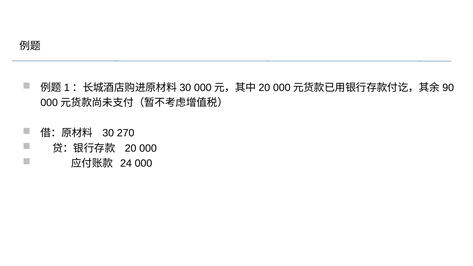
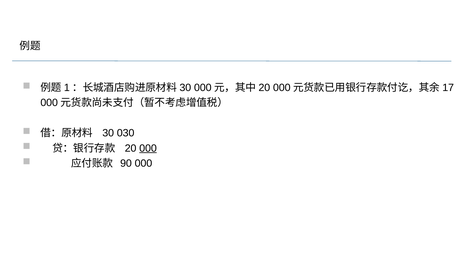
90: 90 -> 17
270: 270 -> 030
000 at (148, 148) underline: none -> present
24: 24 -> 90
